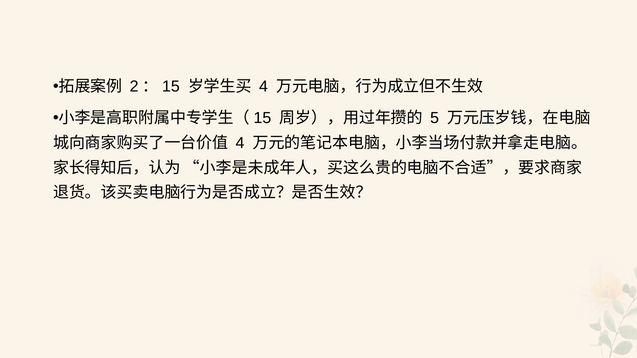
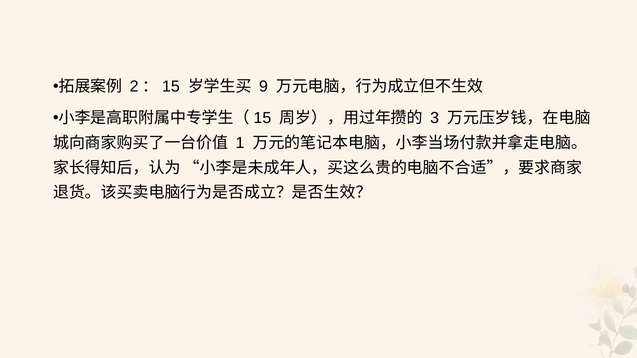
4 at (263, 87): 4 -> 9
5: 5 -> 3
4 at (240, 143): 4 -> 1
